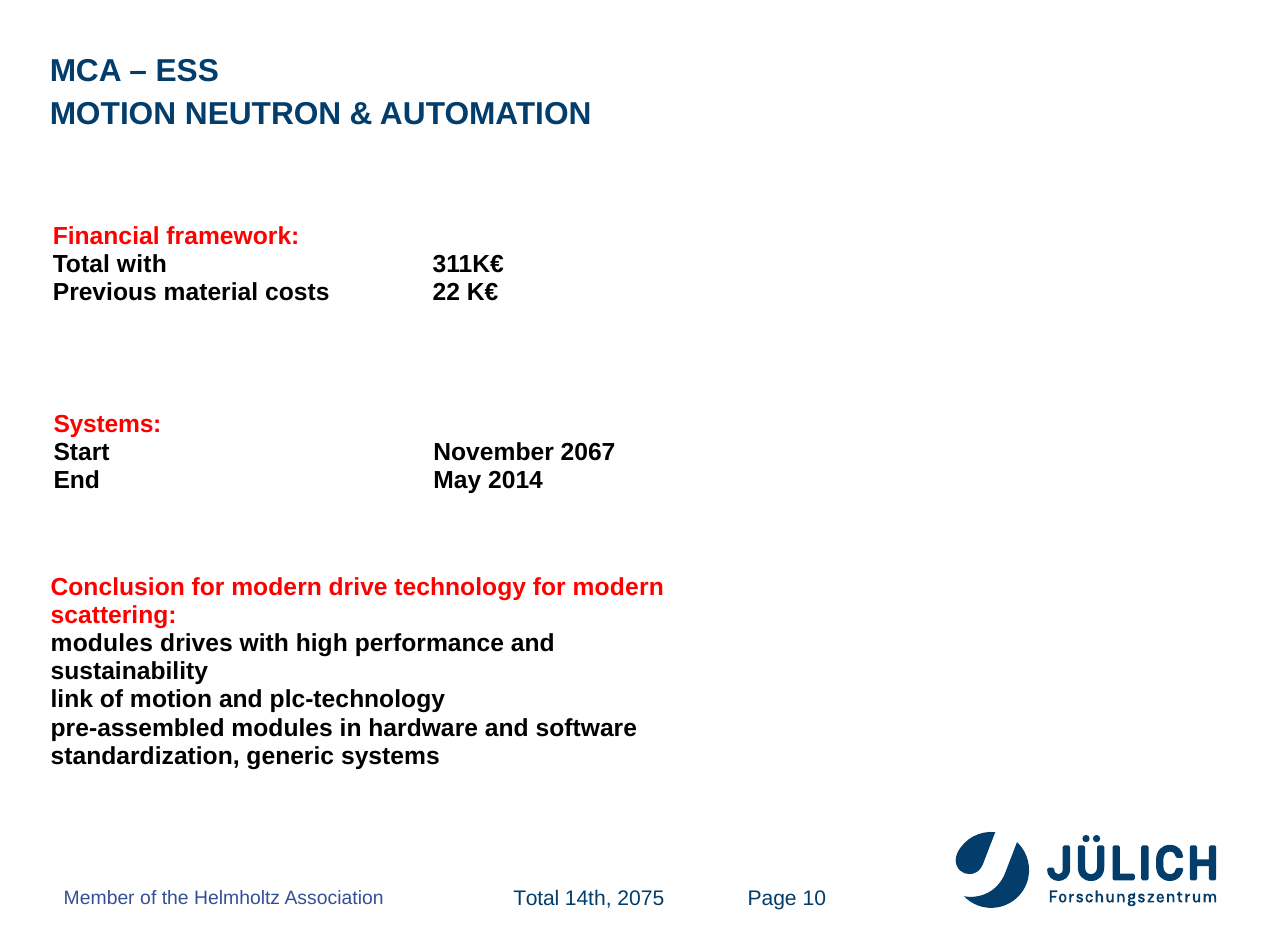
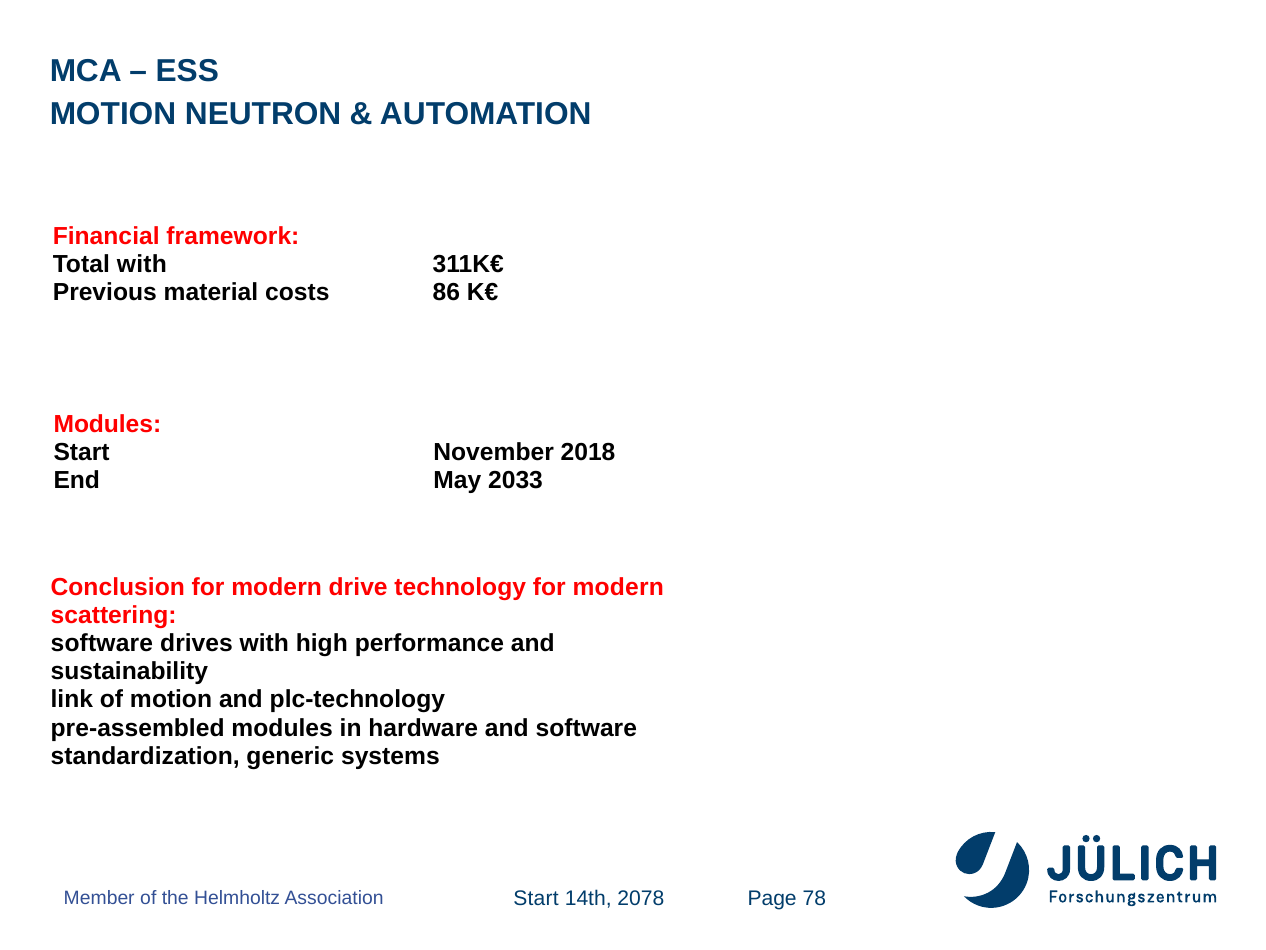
22: 22 -> 86
Systems at (107, 424): Systems -> Modules
2067: 2067 -> 2018
2014: 2014 -> 2033
modules at (102, 643): modules -> software
Total at (536, 898): Total -> Start
2075: 2075 -> 2078
10: 10 -> 78
